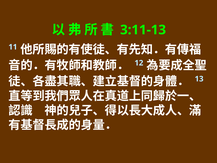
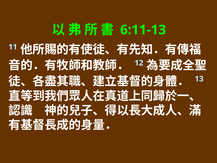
3:11-13: 3:11-13 -> 6:11-13
